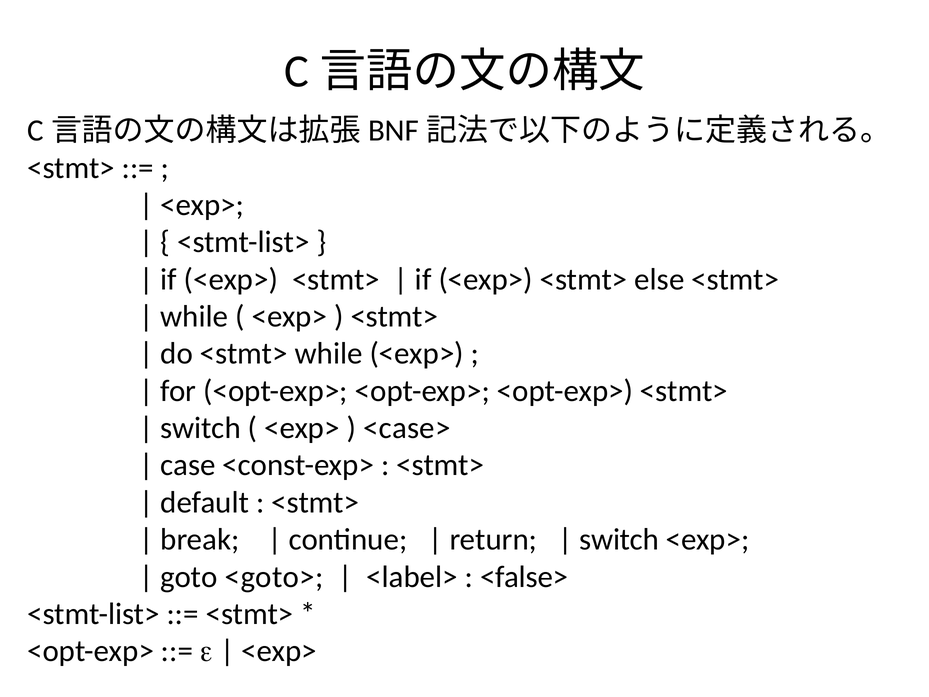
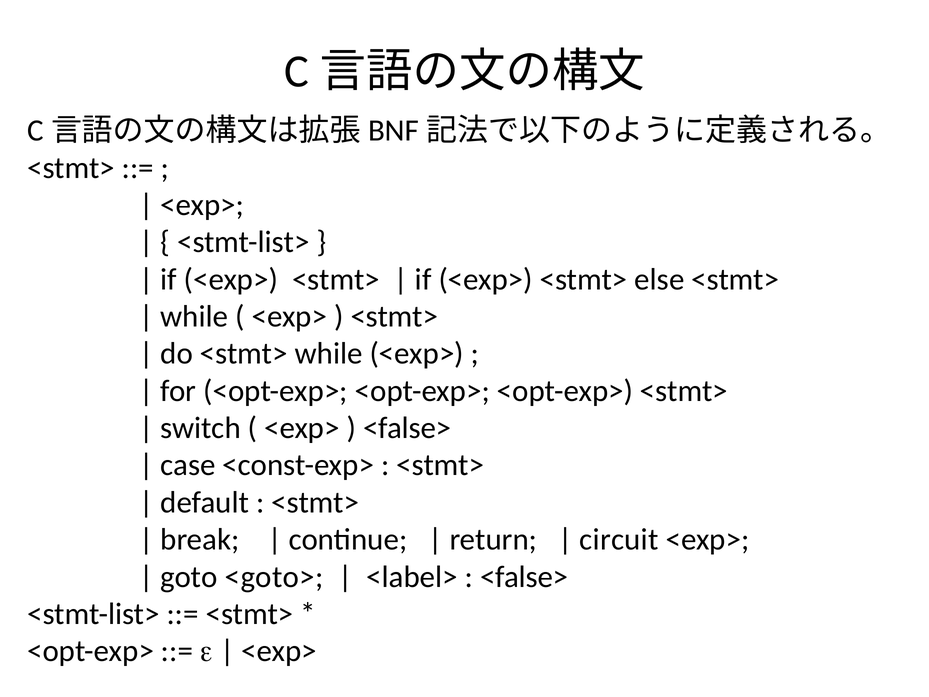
<case> at (407, 428): <case> -> <false>
switch at (619, 539): switch -> circuit
